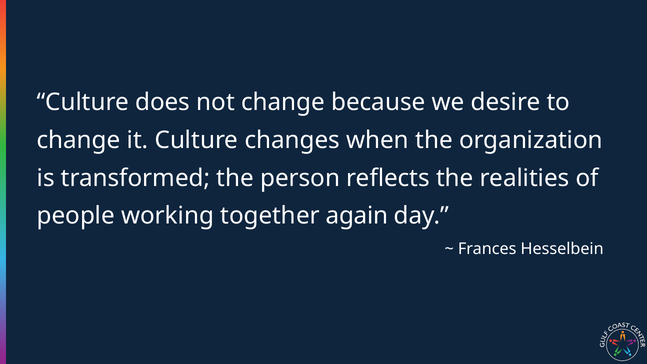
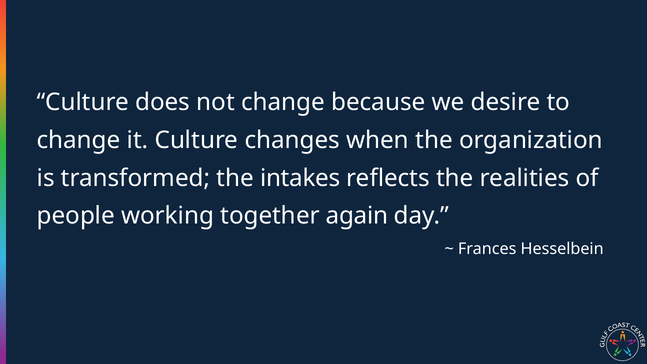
person: person -> intakes
